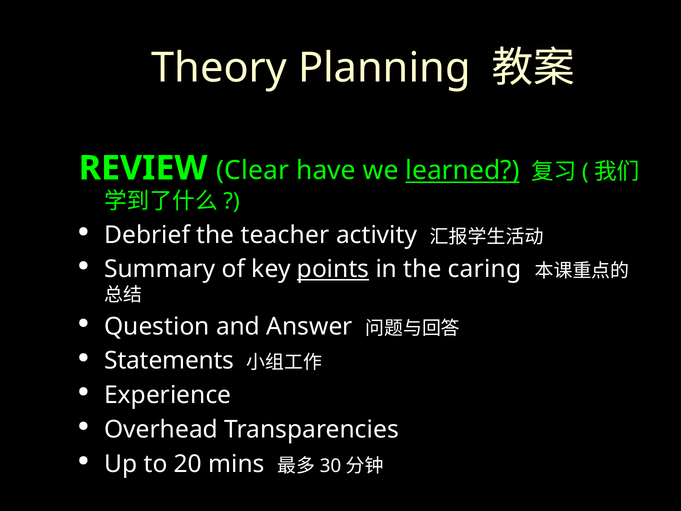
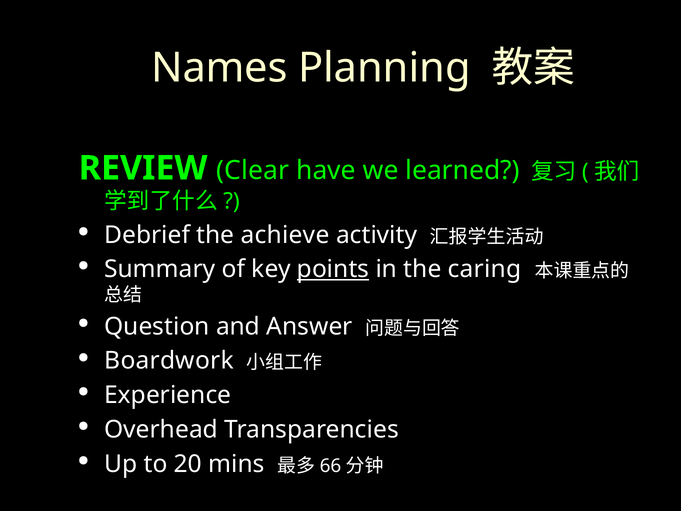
Theory: Theory -> Names
learned underline: present -> none
teacher: teacher -> achieve
Statements: Statements -> Boardwork
30: 30 -> 66
